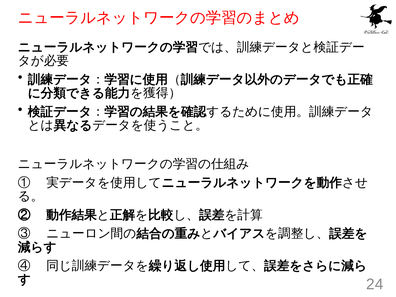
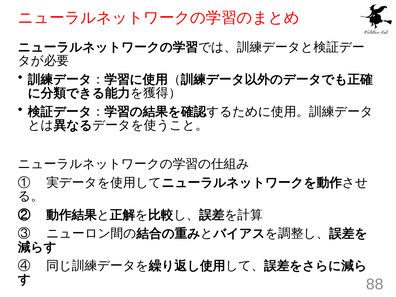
24: 24 -> 88
